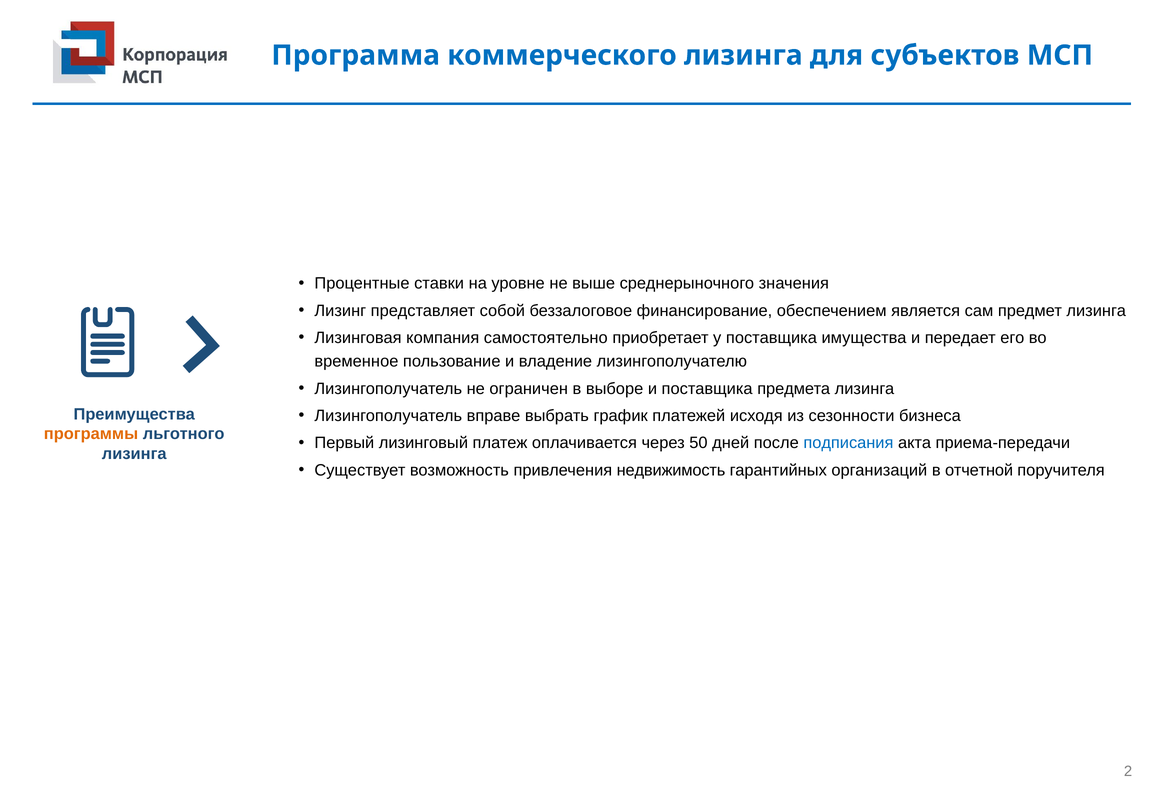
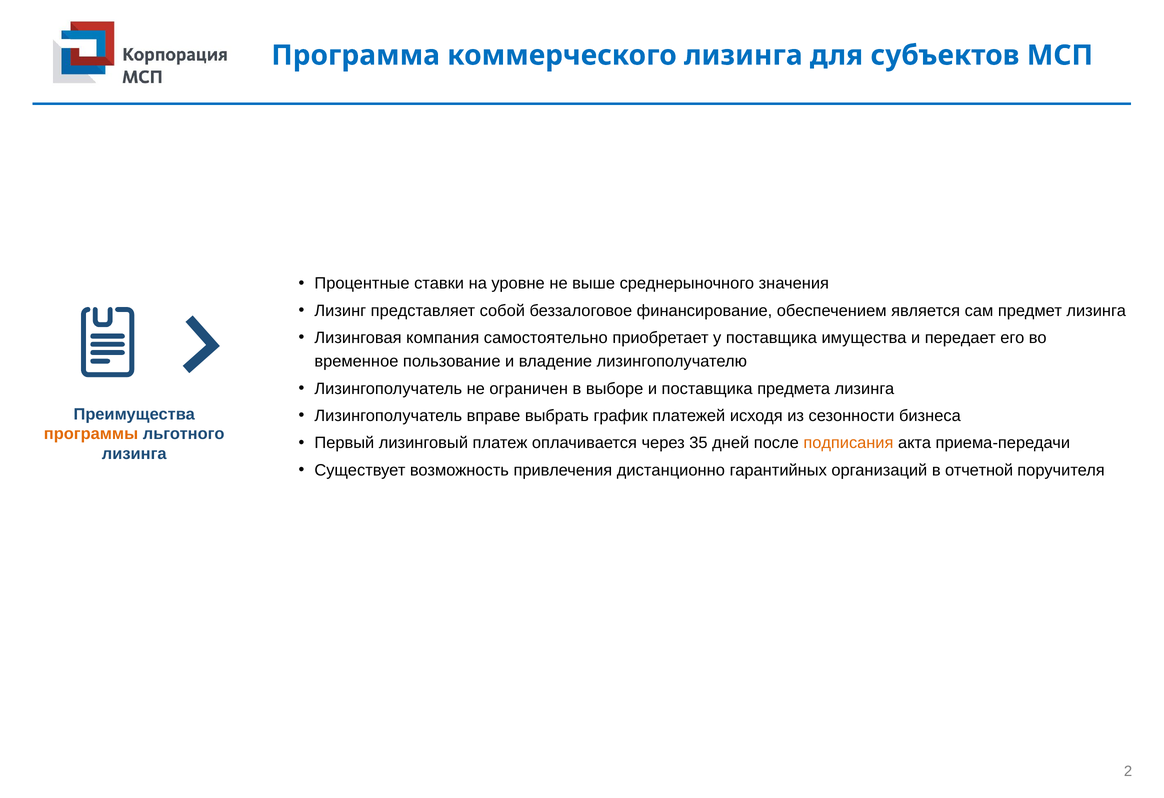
50: 50 -> 35
подписания colour: blue -> orange
недвижимость: недвижимость -> дистанционно
